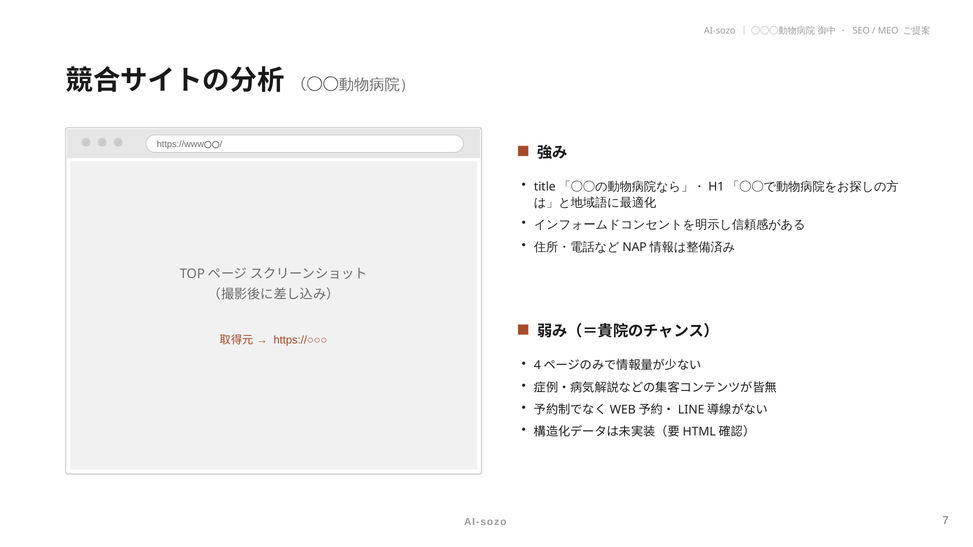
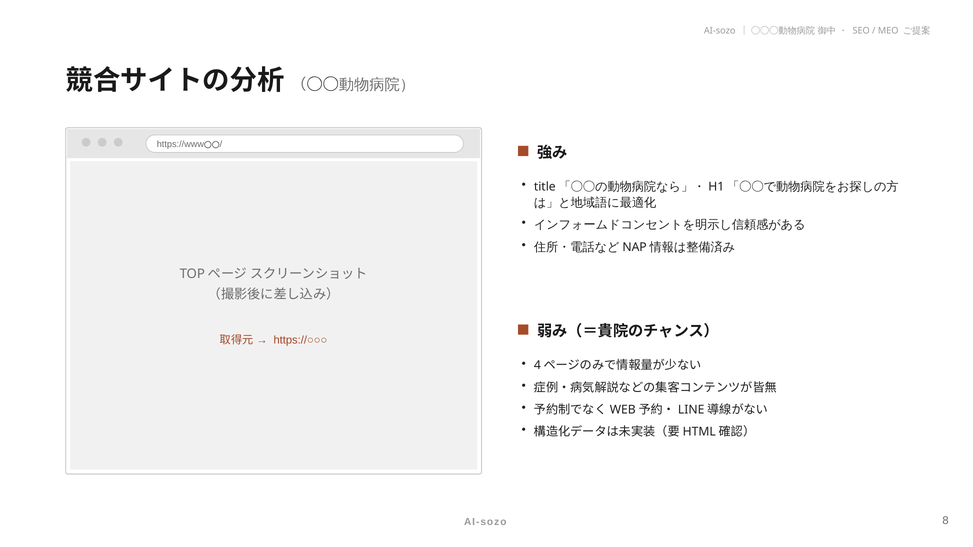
7: 7 -> 8
